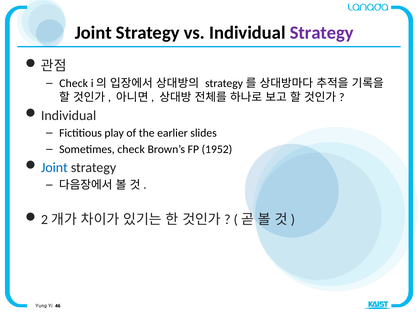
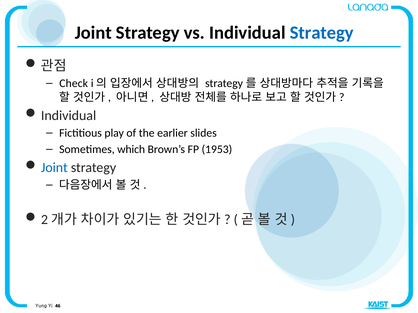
Strategy at (322, 33) colour: purple -> blue
Sometimes check: check -> which
1952: 1952 -> 1953
